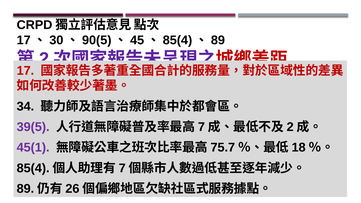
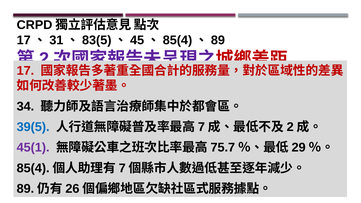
30: 30 -> 31
90(5: 90(5 -> 83(5
39(5 colour: purple -> blue
18: 18 -> 29
